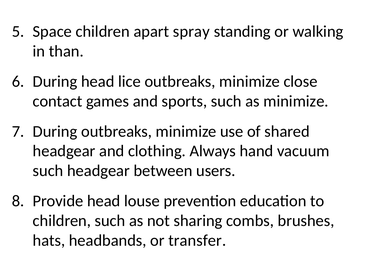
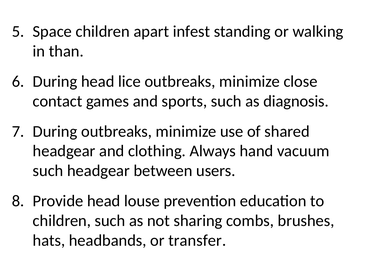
spray: spray -> infest
as minimize: minimize -> diagnosis
